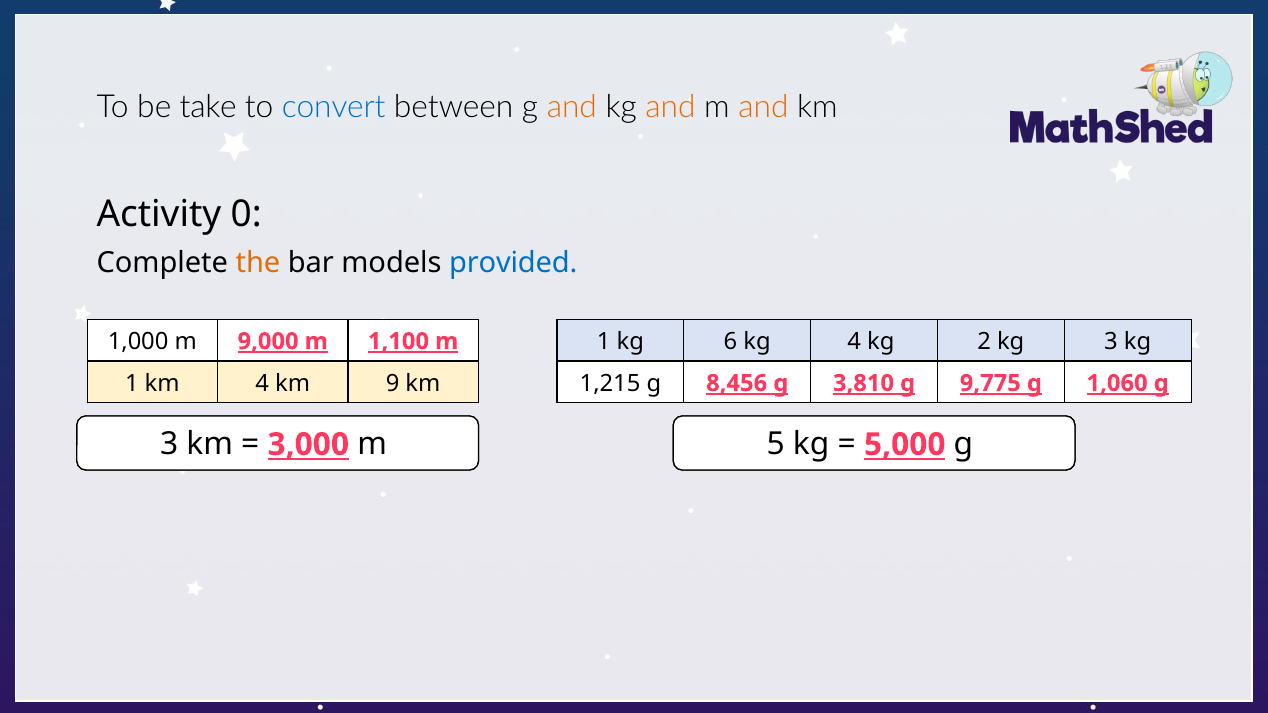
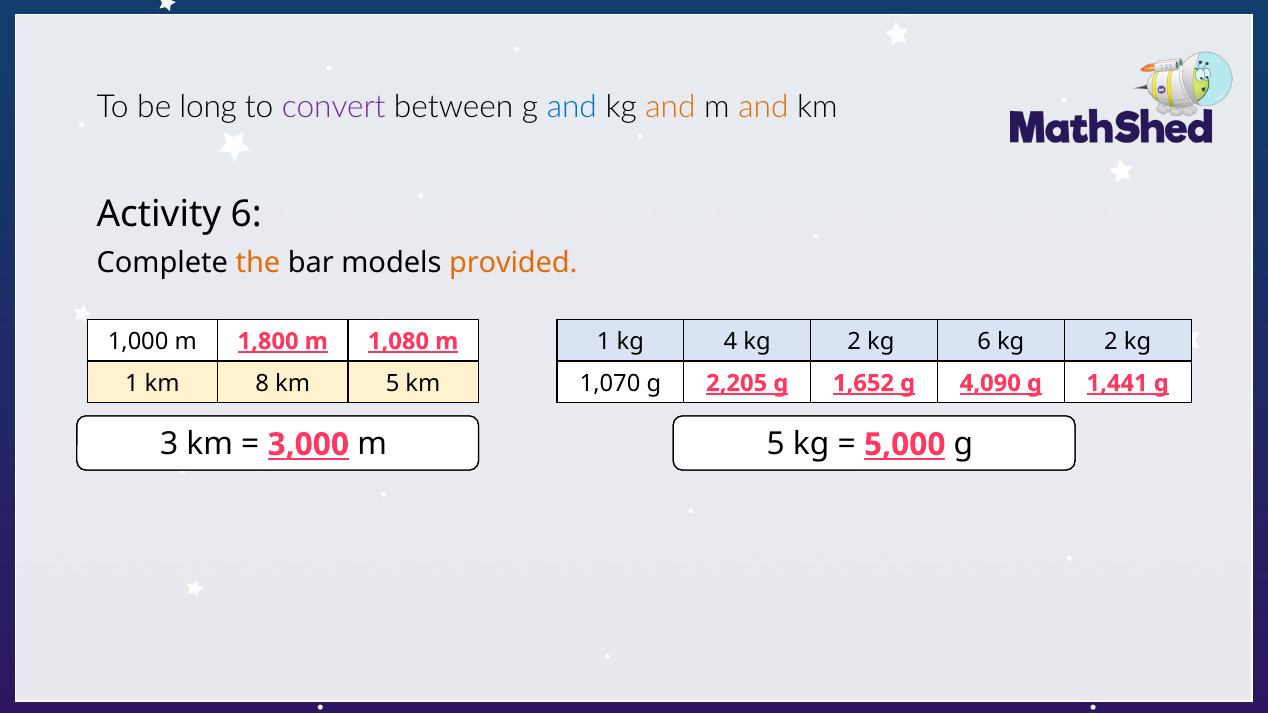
take: take -> long
convert colour: blue -> purple
and at (572, 107) colour: orange -> blue
Activity 0: 0 -> 6
provided colour: blue -> orange
9,000: 9,000 -> 1,800
1,100: 1,100 -> 1,080
6: 6 -> 4
4 at (854, 341): 4 -> 2
kg 2: 2 -> 6
3 at (1111, 341): 3 -> 2
km 4: 4 -> 8
km 9: 9 -> 5
1,215: 1,215 -> 1,070
8,456: 8,456 -> 2,205
3,810: 3,810 -> 1,652
9,775: 9,775 -> 4,090
1,060: 1,060 -> 1,441
